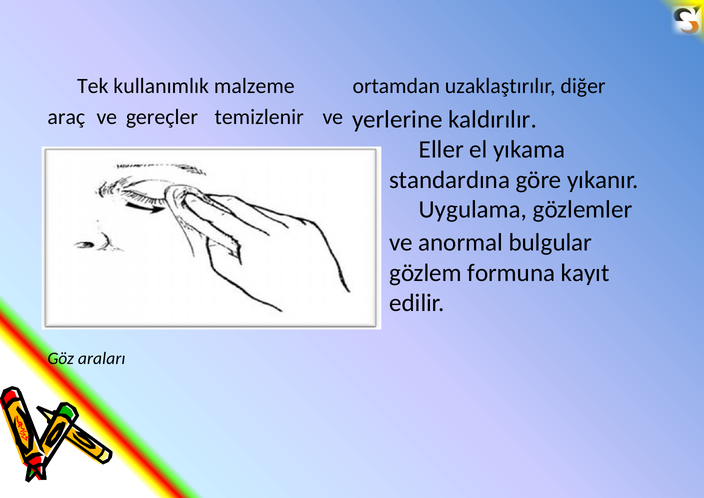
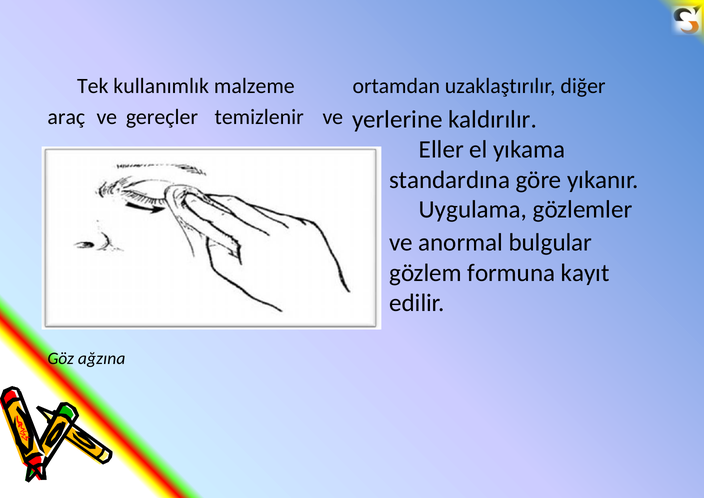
araları: araları -> ağzına
